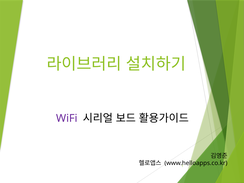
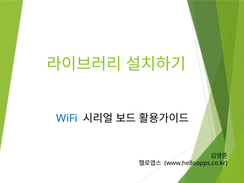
WiFi colour: purple -> blue
